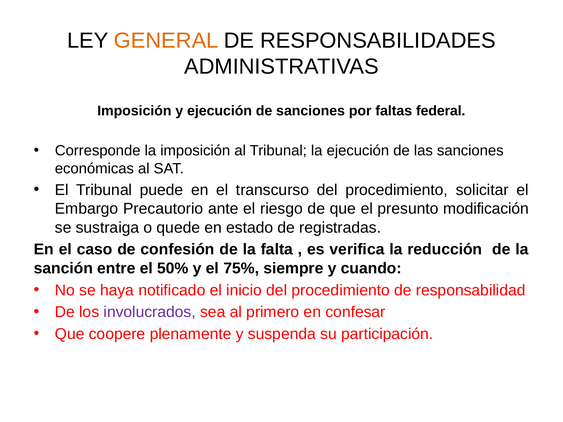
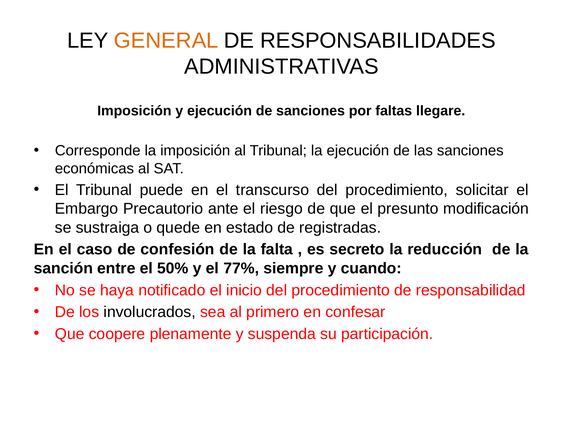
federal: federal -> llegare
verifica: verifica -> secreto
75%: 75% -> 77%
involucrados colour: purple -> black
